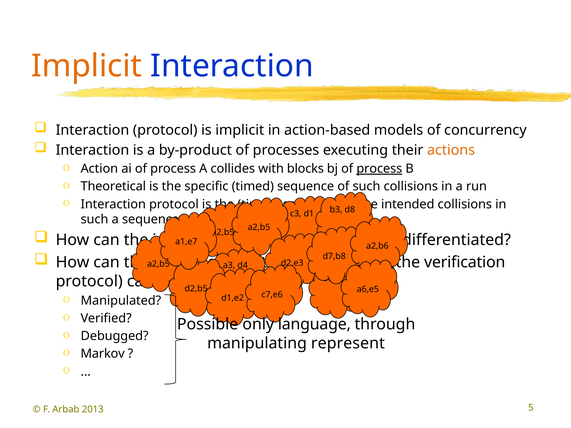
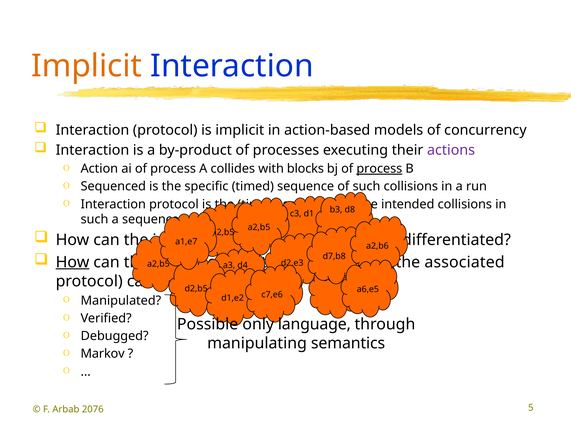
actions colour: orange -> purple
Theoretical: Theoretical -> Sequenced
How at (72, 262) underline: none -> present
verification: verification -> associated
represent: represent -> semantics
2013: 2013 -> 2076
